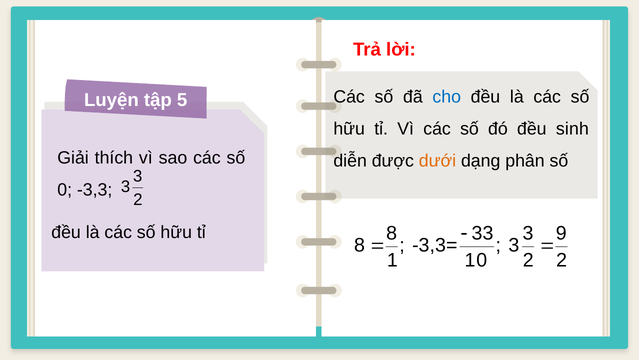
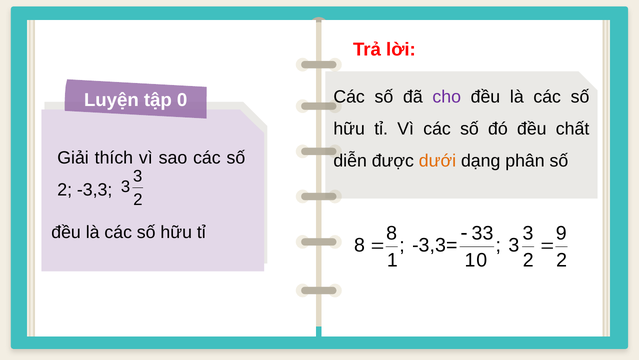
cho colour: blue -> purple
5: 5 -> 0
sinh: sinh -> chất
0 at (65, 190): 0 -> 2
